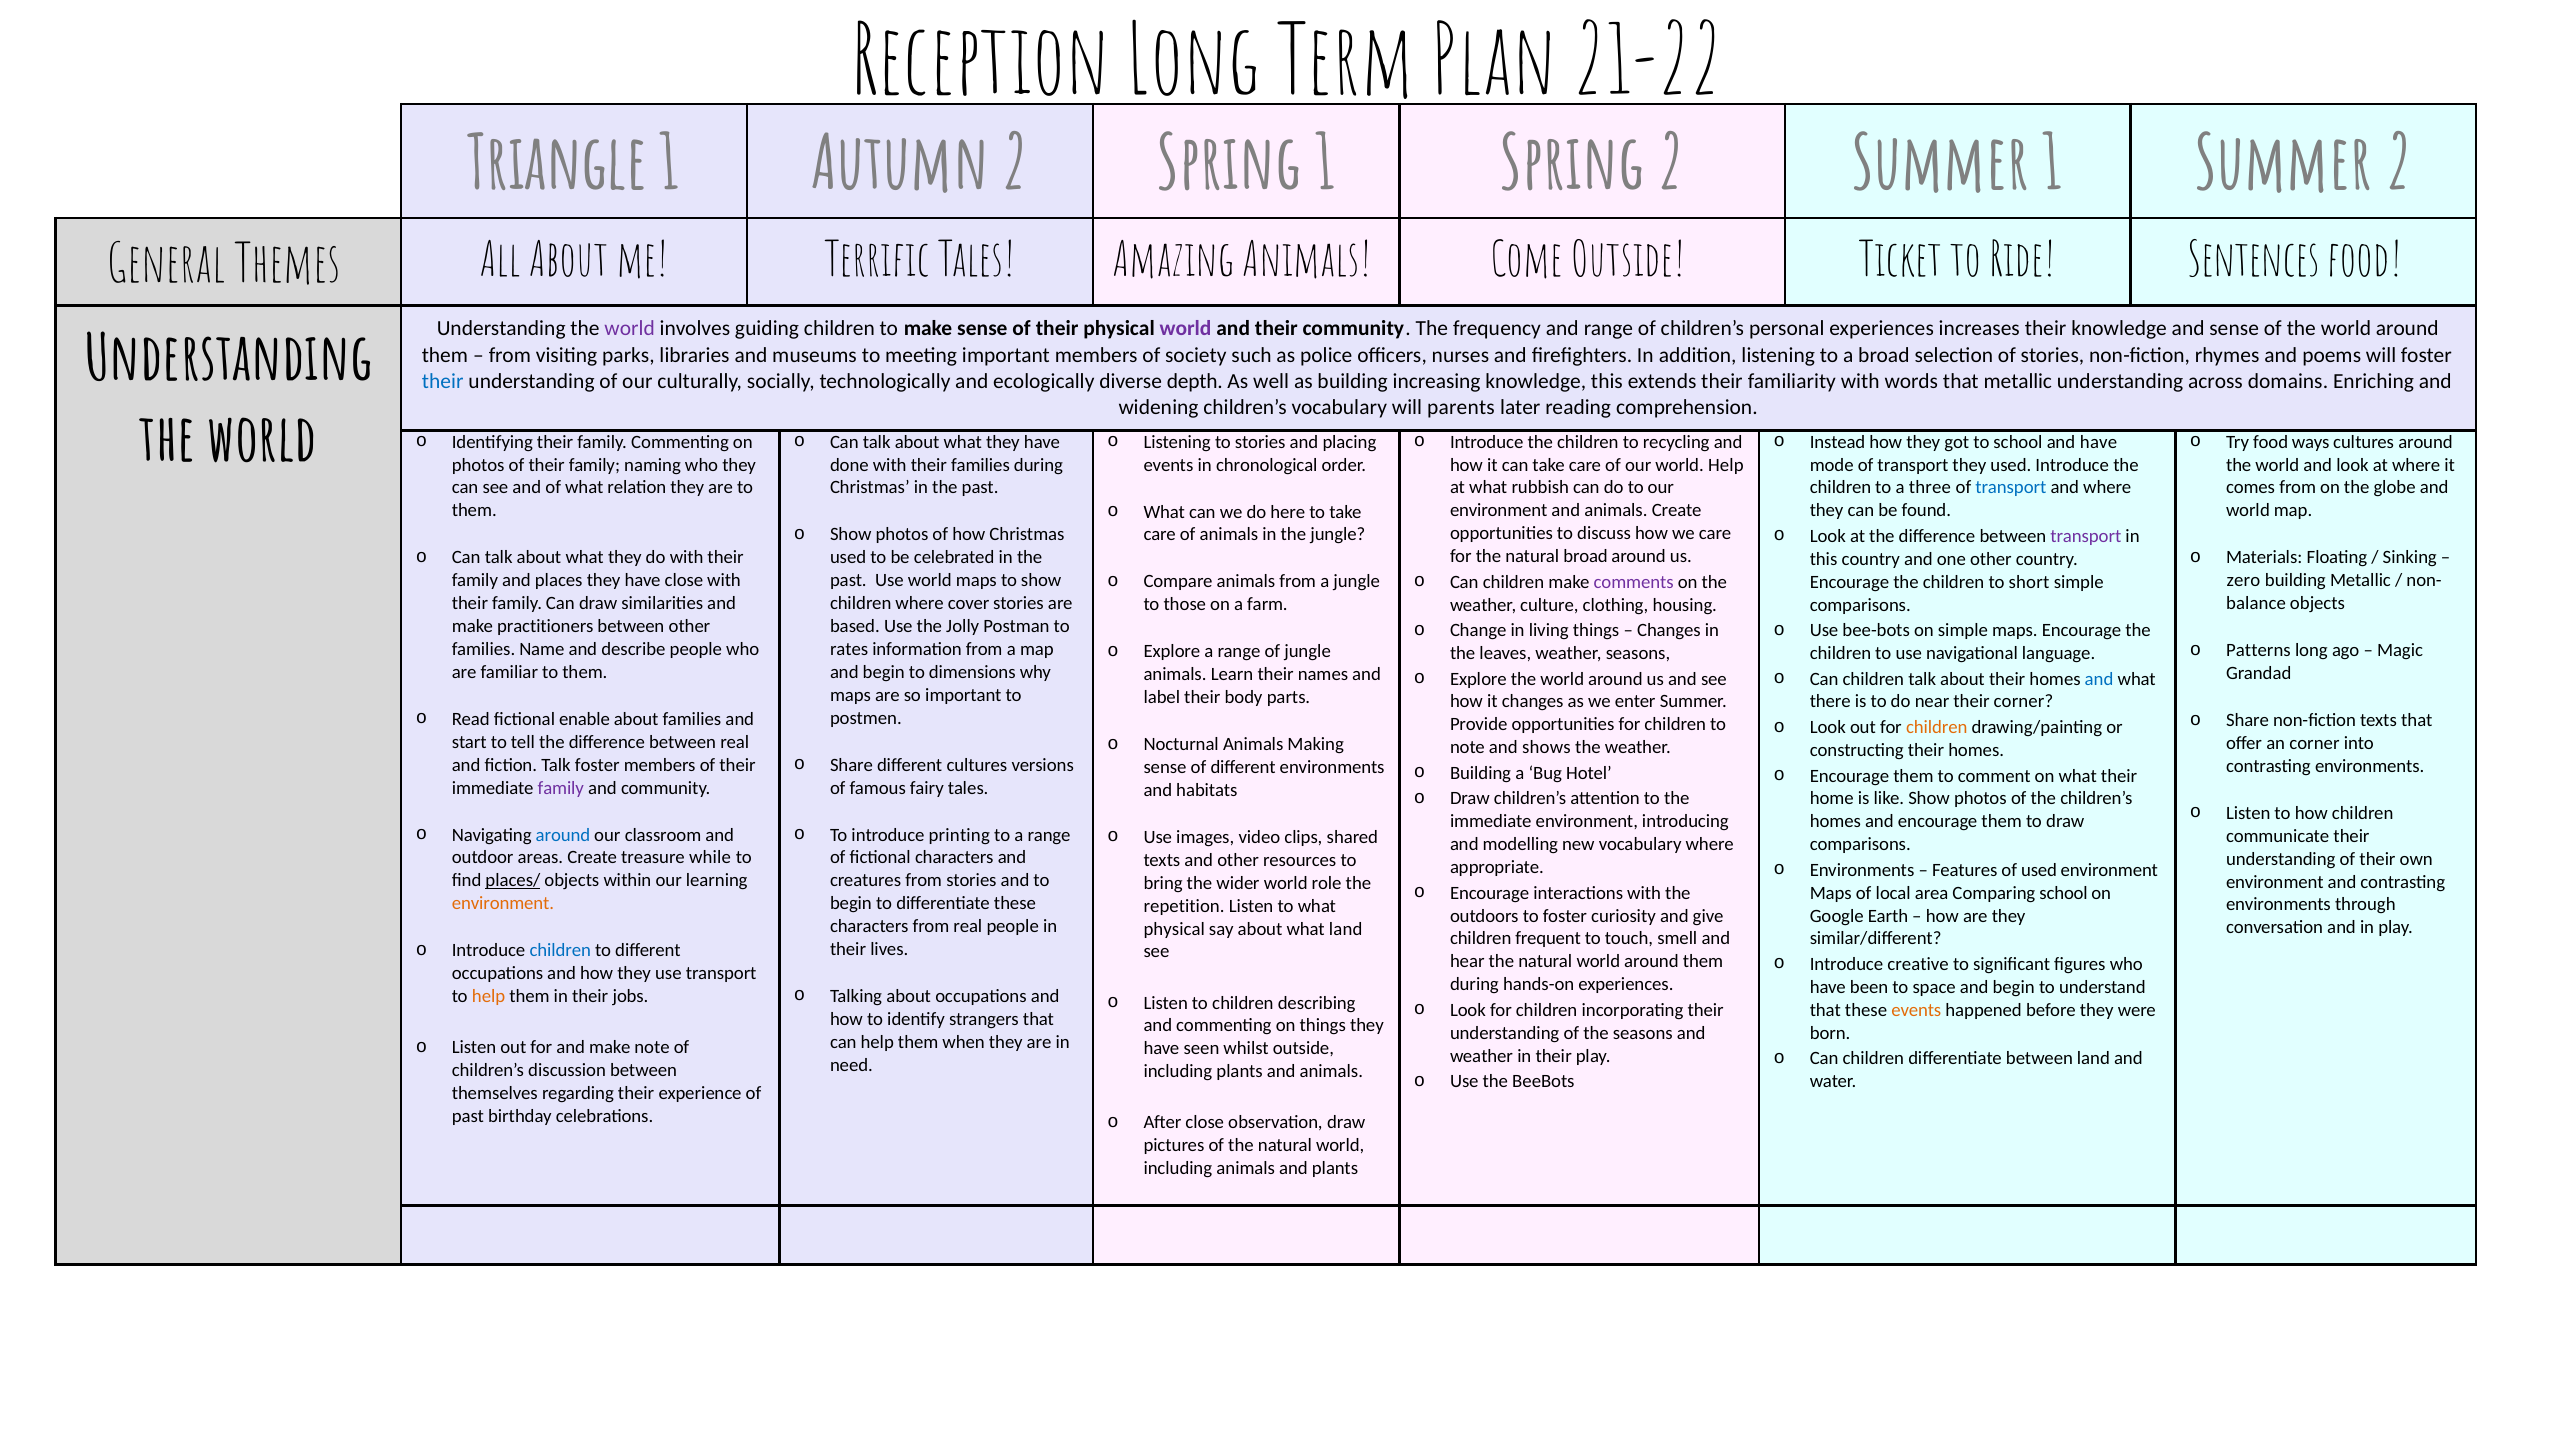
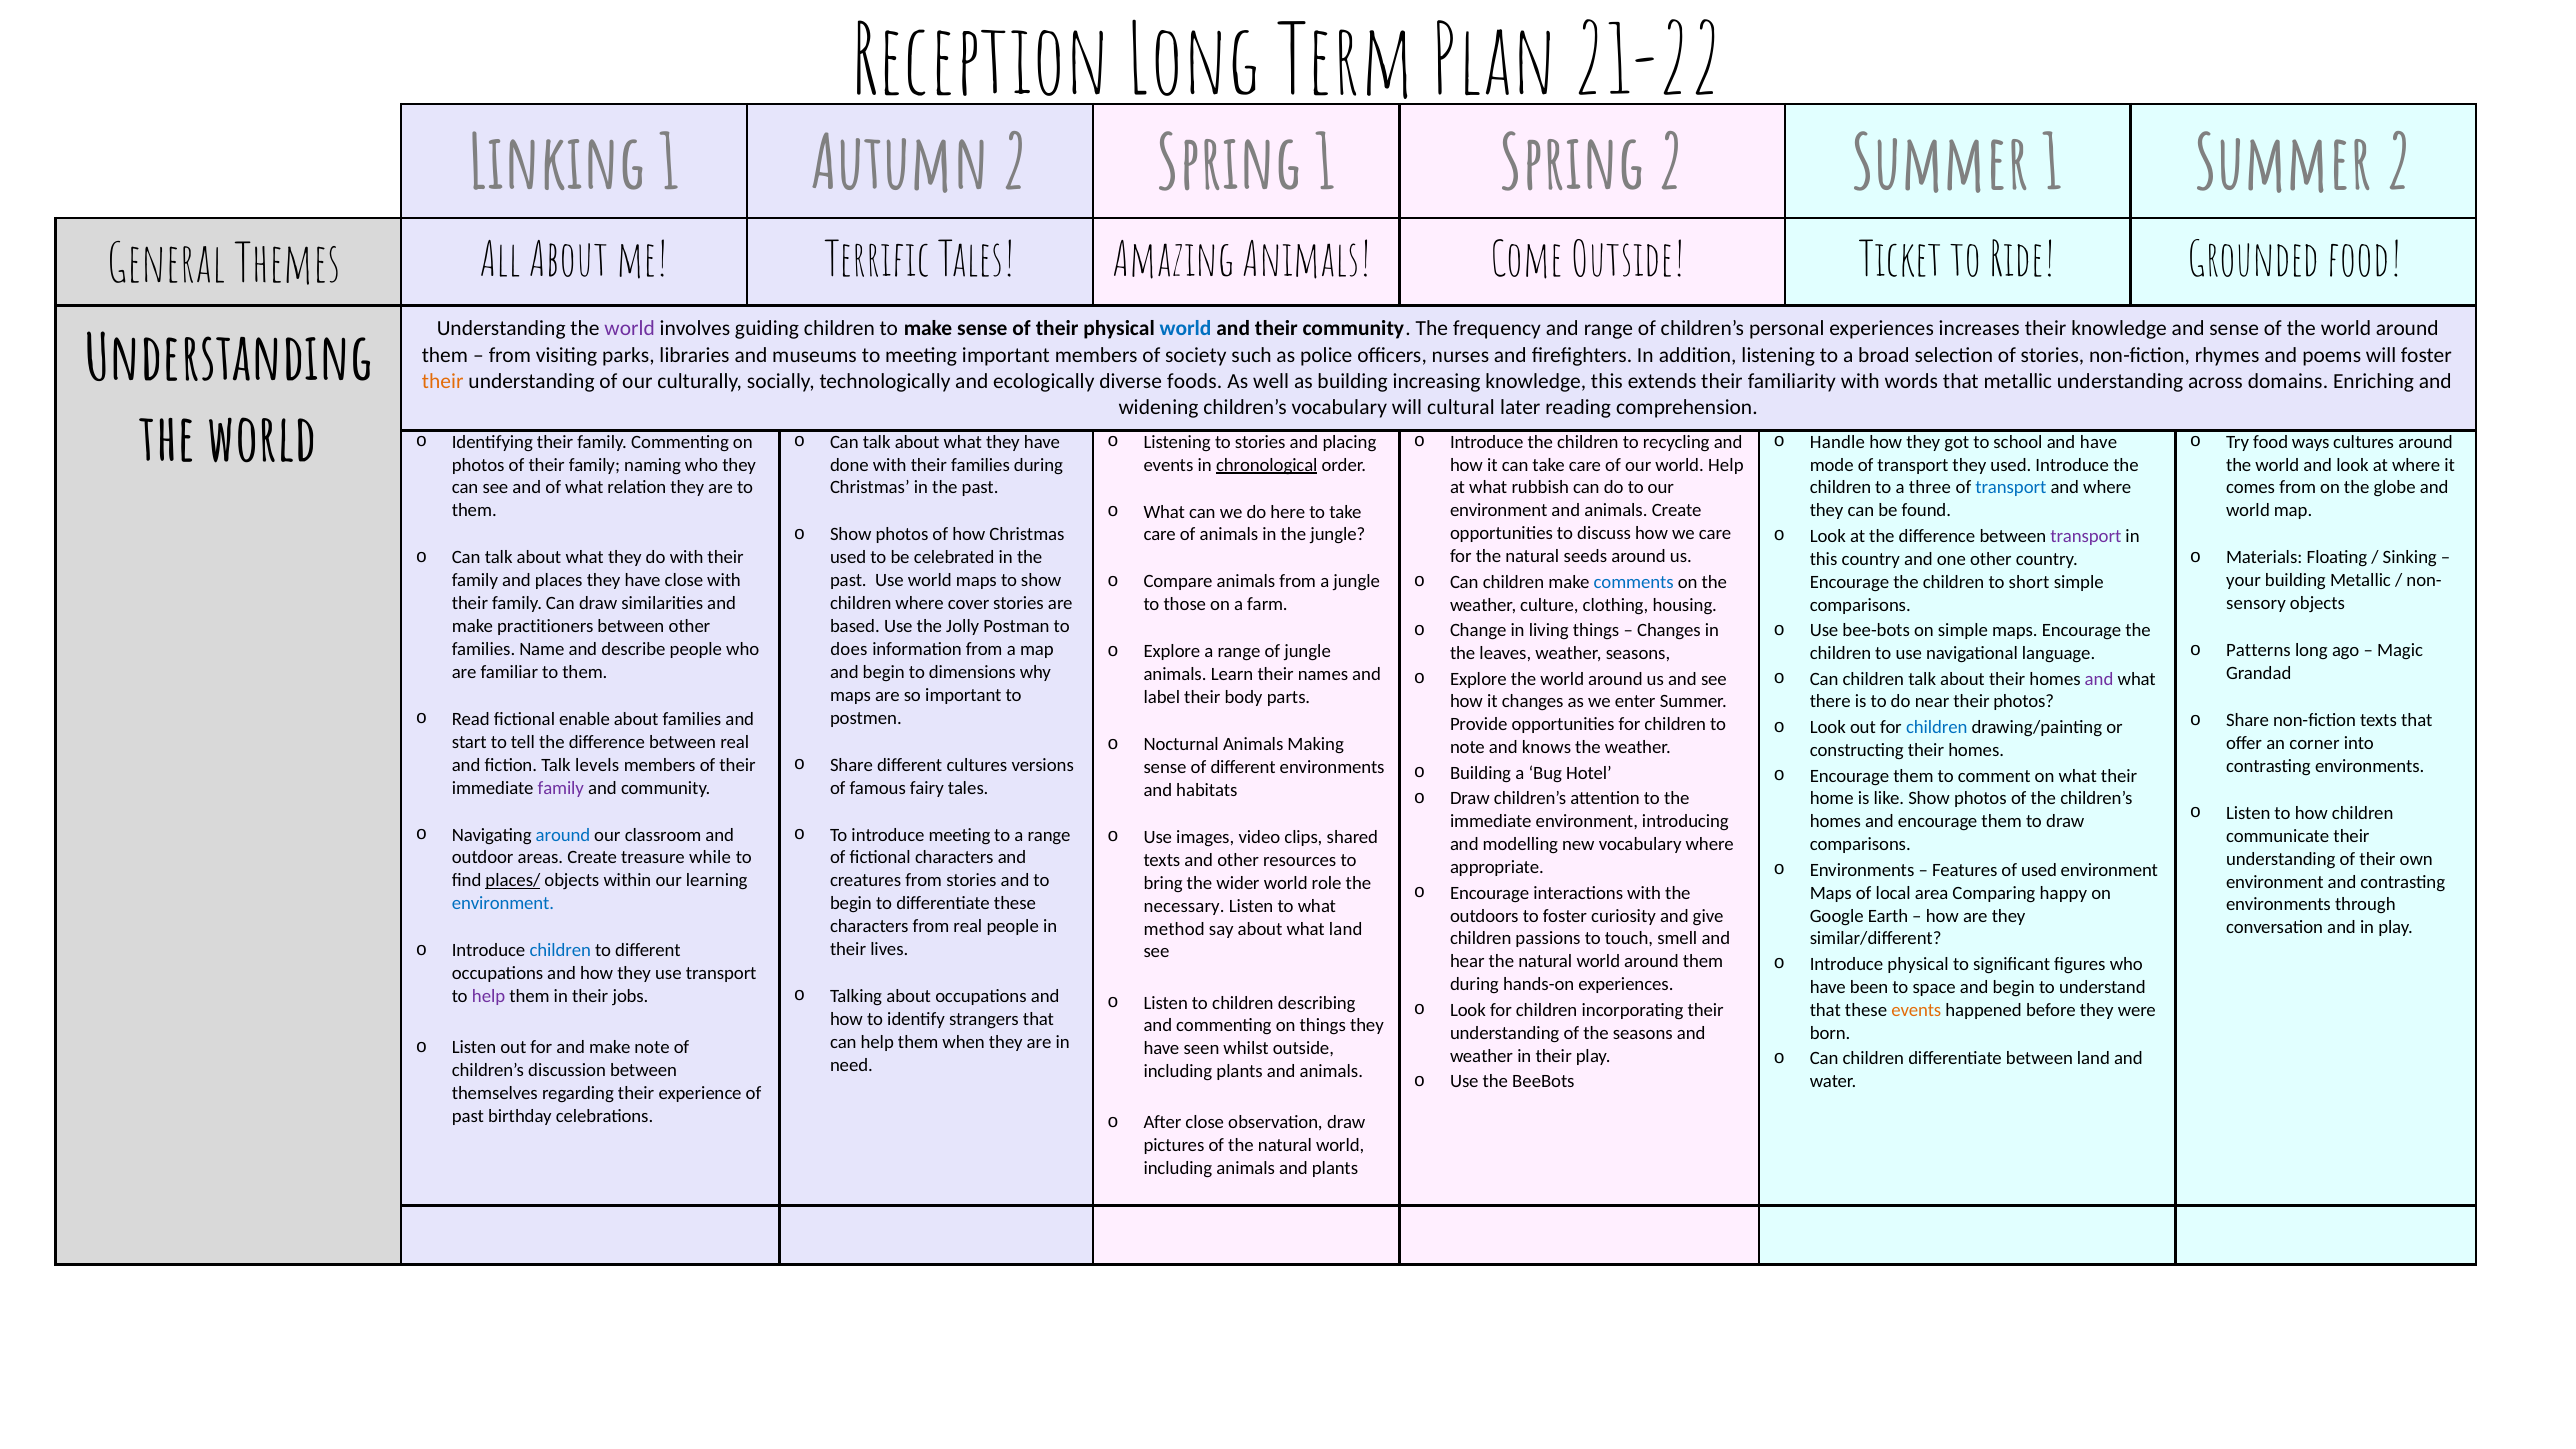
Triangle: Triangle -> Linking
Sentences: Sentences -> Grounded
world at (1185, 329) colour: purple -> blue
their at (443, 381) colour: blue -> orange
depth: depth -> foods
parents: parents -> cultural
Instead: Instead -> Handle
chronological underline: none -> present
natural broad: broad -> seeds
zero: zero -> your
comments colour: purple -> blue
balance: balance -> sensory
rates: rates -> does
and at (2099, 679) colour: blue -> purple
their corner: corner -> photos
children at (1937, 727) colour: orange -> blue
shows: shows -> knows
Talk foster: foster -> levels
introduce printing: printing -> meeting
Comparing school: school -> happy
environment at (503, 904) colour: orange -> blue
repetition: repetition -> necessary
physical at (1174, 929): physical -> method
frequent: frequent -> passions
Introduce creative: creative -> physical
help at (489, 996) colour: orange -> purple
